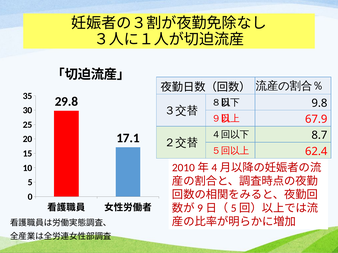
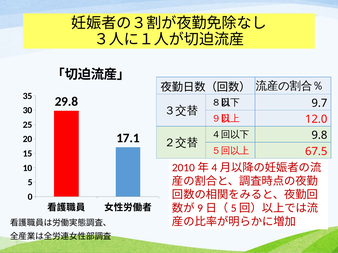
9.8: 9.8 -> 9.7
67.9: 67.9 -> 12.0
8.7: 8.7 -> 9.8
62.4: 62.4 -> 67.5
